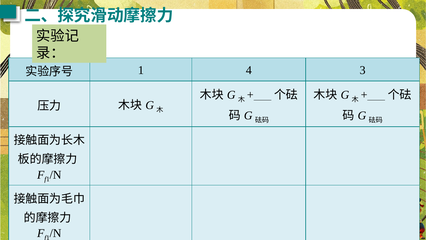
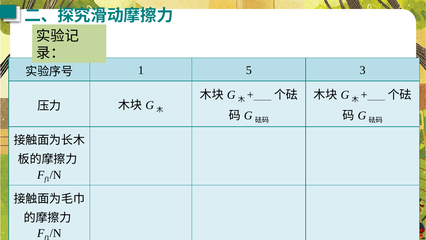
4: 4 -> 5
